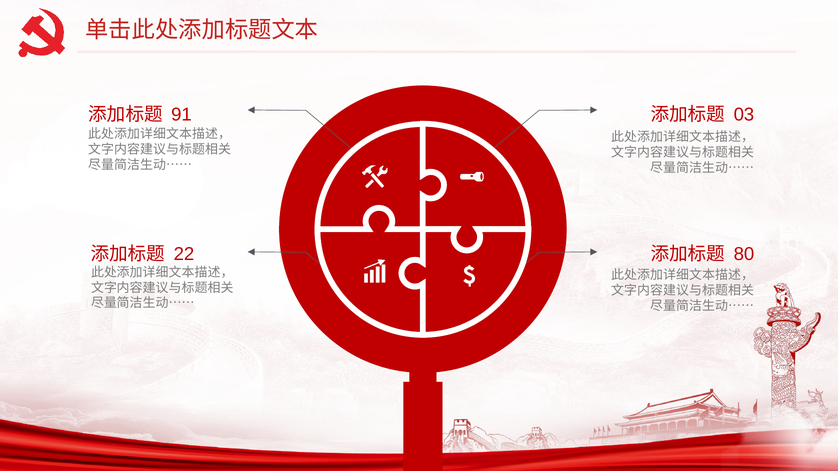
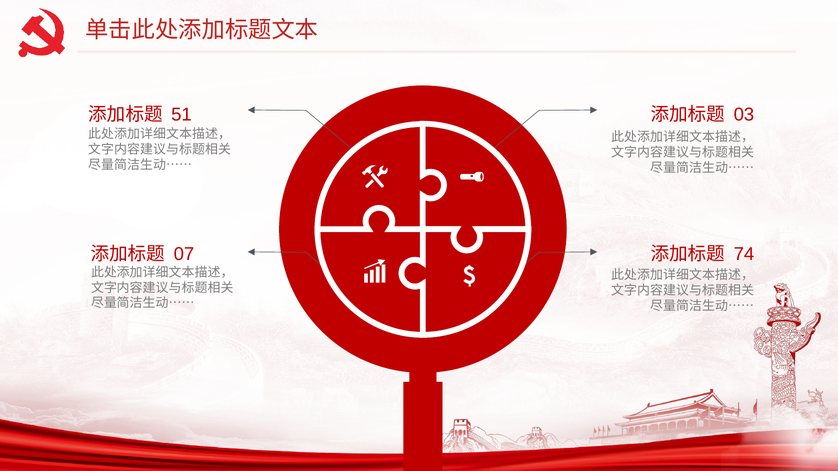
91: 91 -> 51
22: 22 -> 07
80: 80 -> 74
